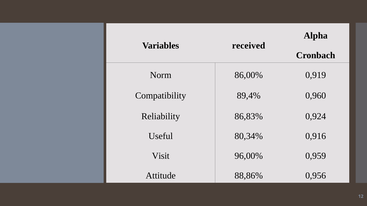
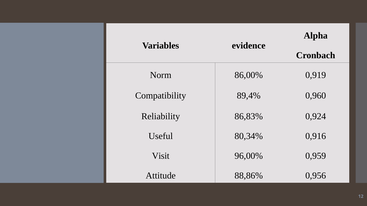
received: received -> evidence
